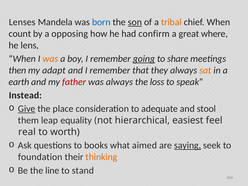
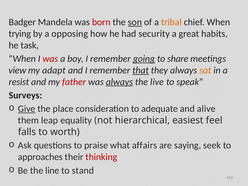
Lenses: Lenses -> Badger
born colour: blue -> red
count: count -> trying
confirm: confirm -> security
where: where -> habits
lens: lens -> task
was at (50, 59) colour: orange -> red
then: then -> view
that underline: none -> present
earth: earth -> resist
always at (119, 82) underline: none -> present
loss: loss -> live
Instead: Instead -> Surveys
stool: stool -> alive
real: real -> falls
books: books -> praise
aimed: aimed -> affairs
saying underline: present -> none
foundation: foundation -> approaches
thinking colour: orange -> red
